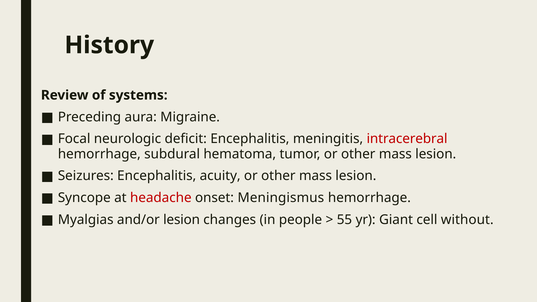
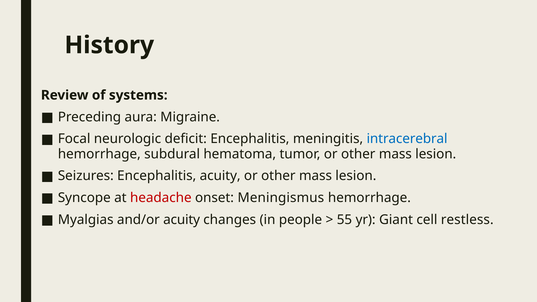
intracerebral colour: red -> blue
and/or lesion: lesion -> acuity
without: without -> restless
